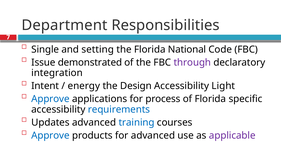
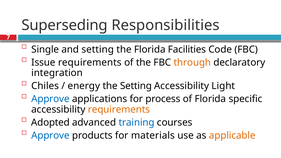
Department: Department -> Superseding
National: National -> Facilities
Issue demonstrated: demonstrated -> requirements
through colour: purple -> orange
Intent: Intent -> Chiles
the Design: Design -> Setting
requirements at (119, 110) colour: blue -> orange
Updates: Updates -> Adopted
for advanced: advanced -> materials
applicable colour: purple -> orange
